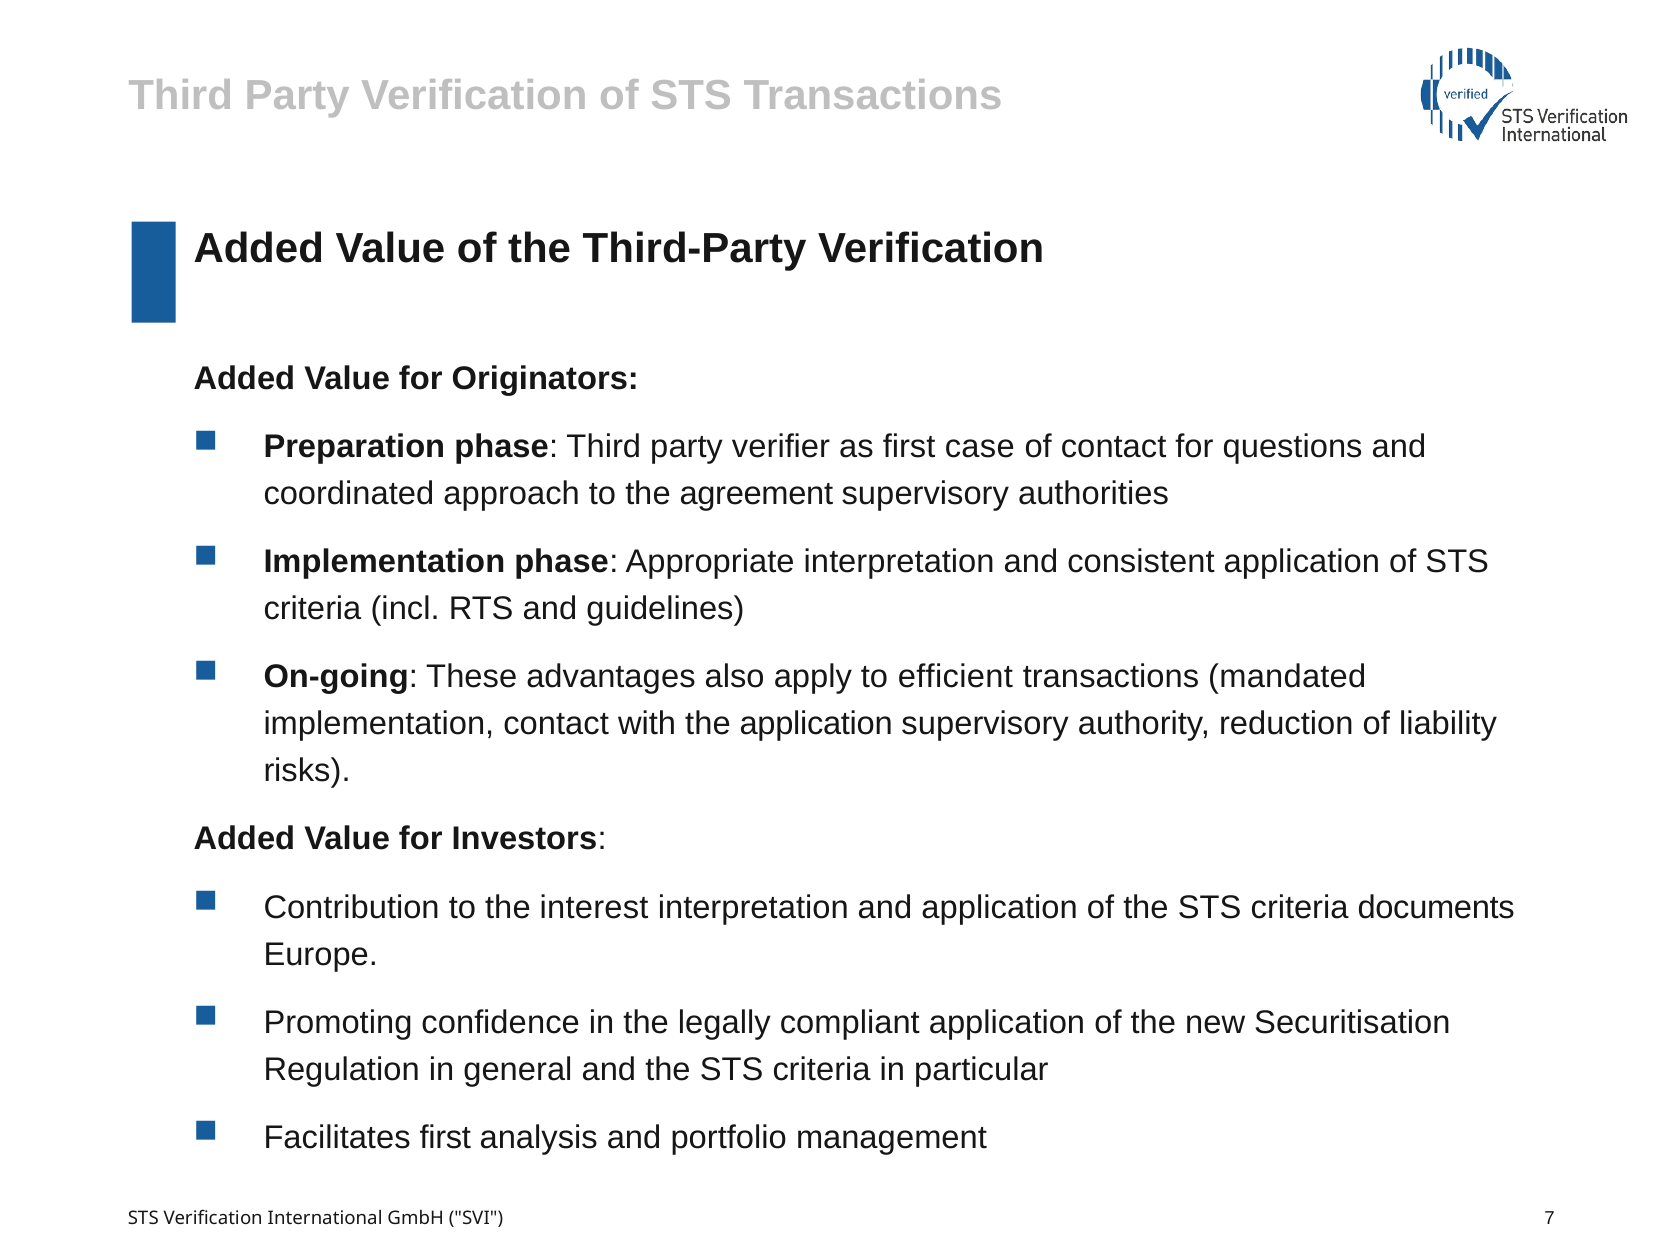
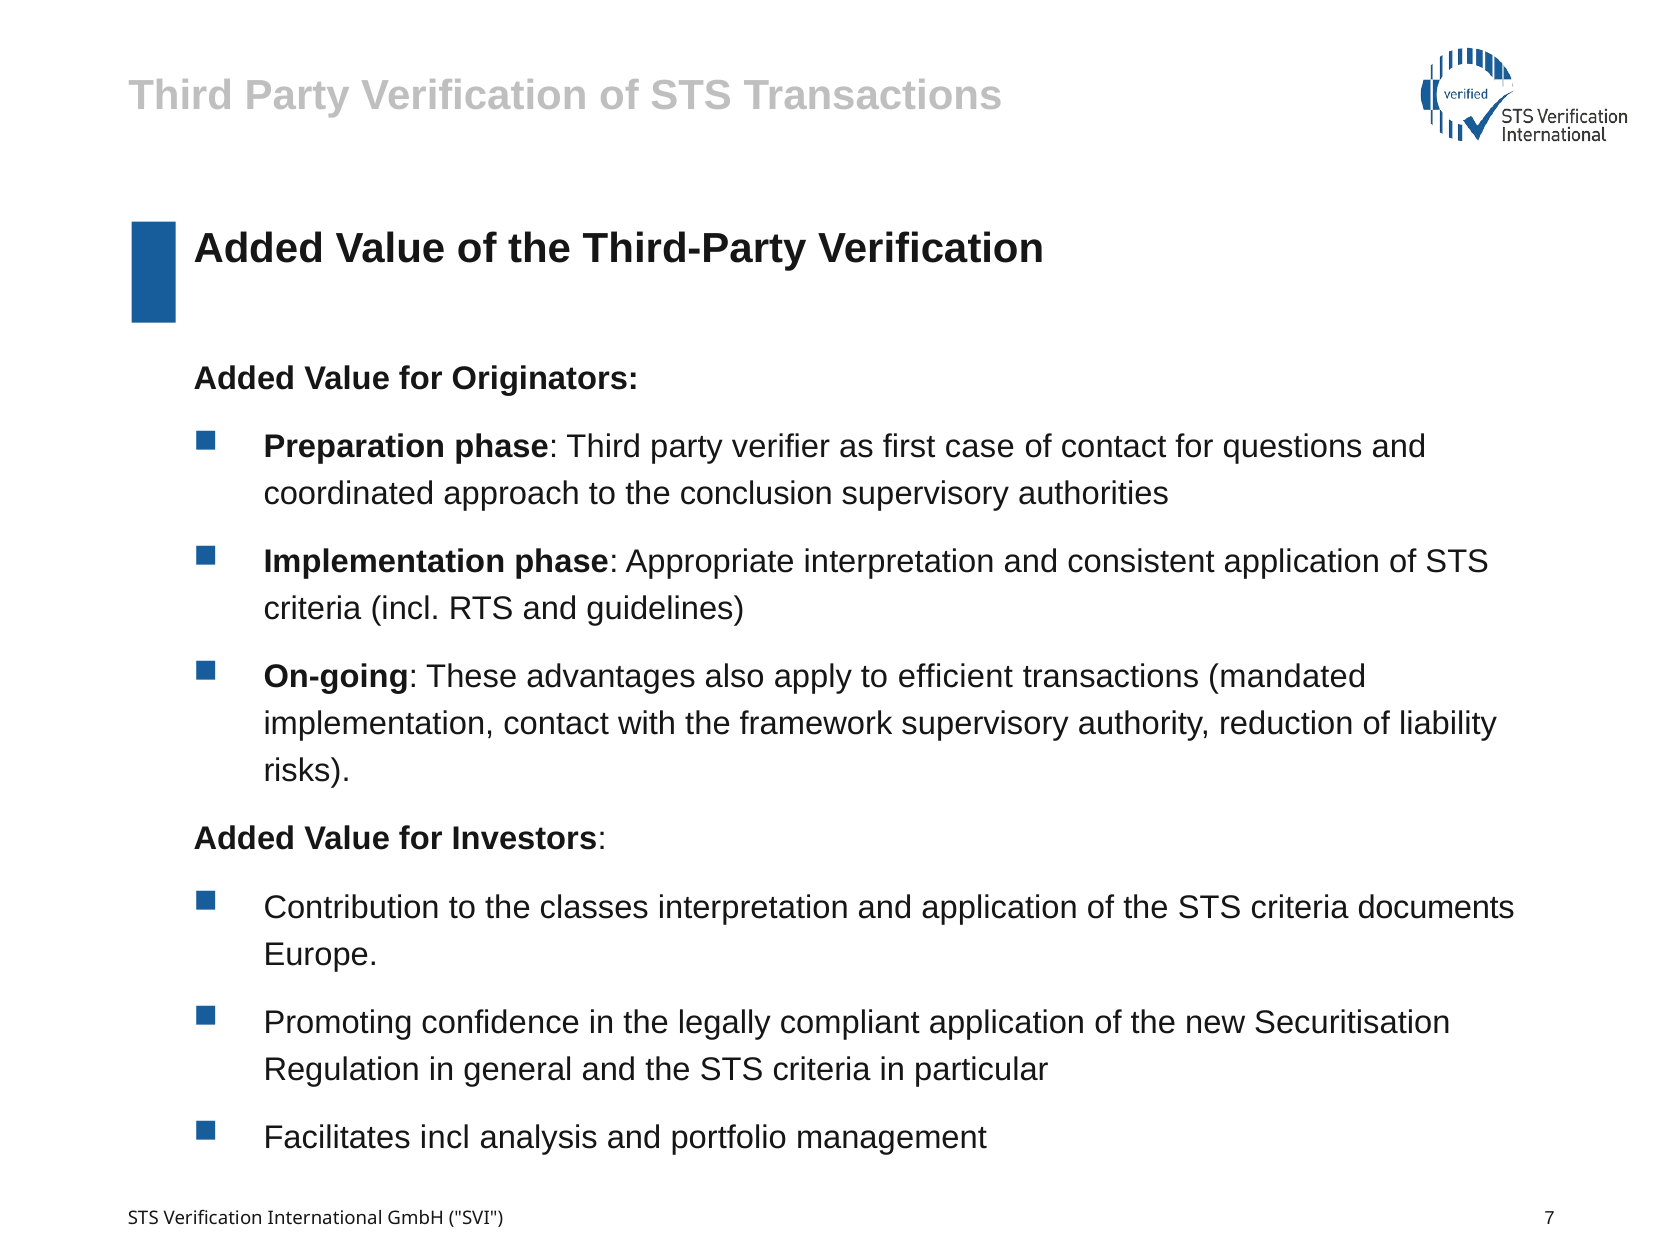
agreement: agreement -> conclusion
the application: application -> framework
interest: interest -> classes
Facilitates first: first -> incl
